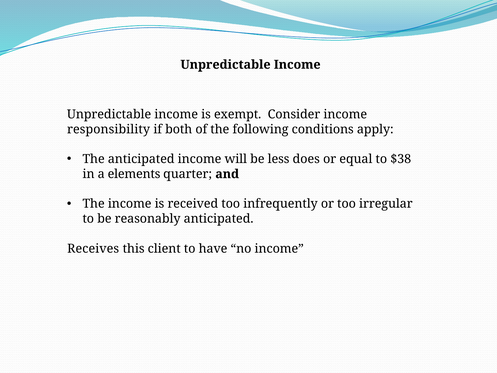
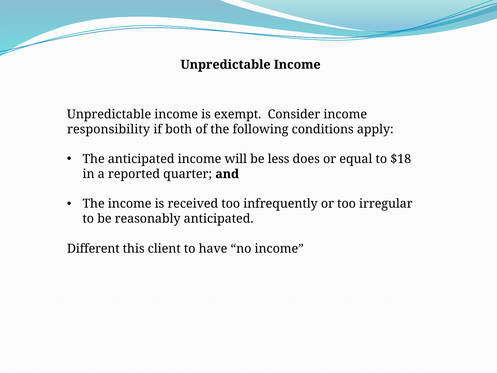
$38: $38 -> $18
elements: elements -> reported
Receives: Receives -> Different
